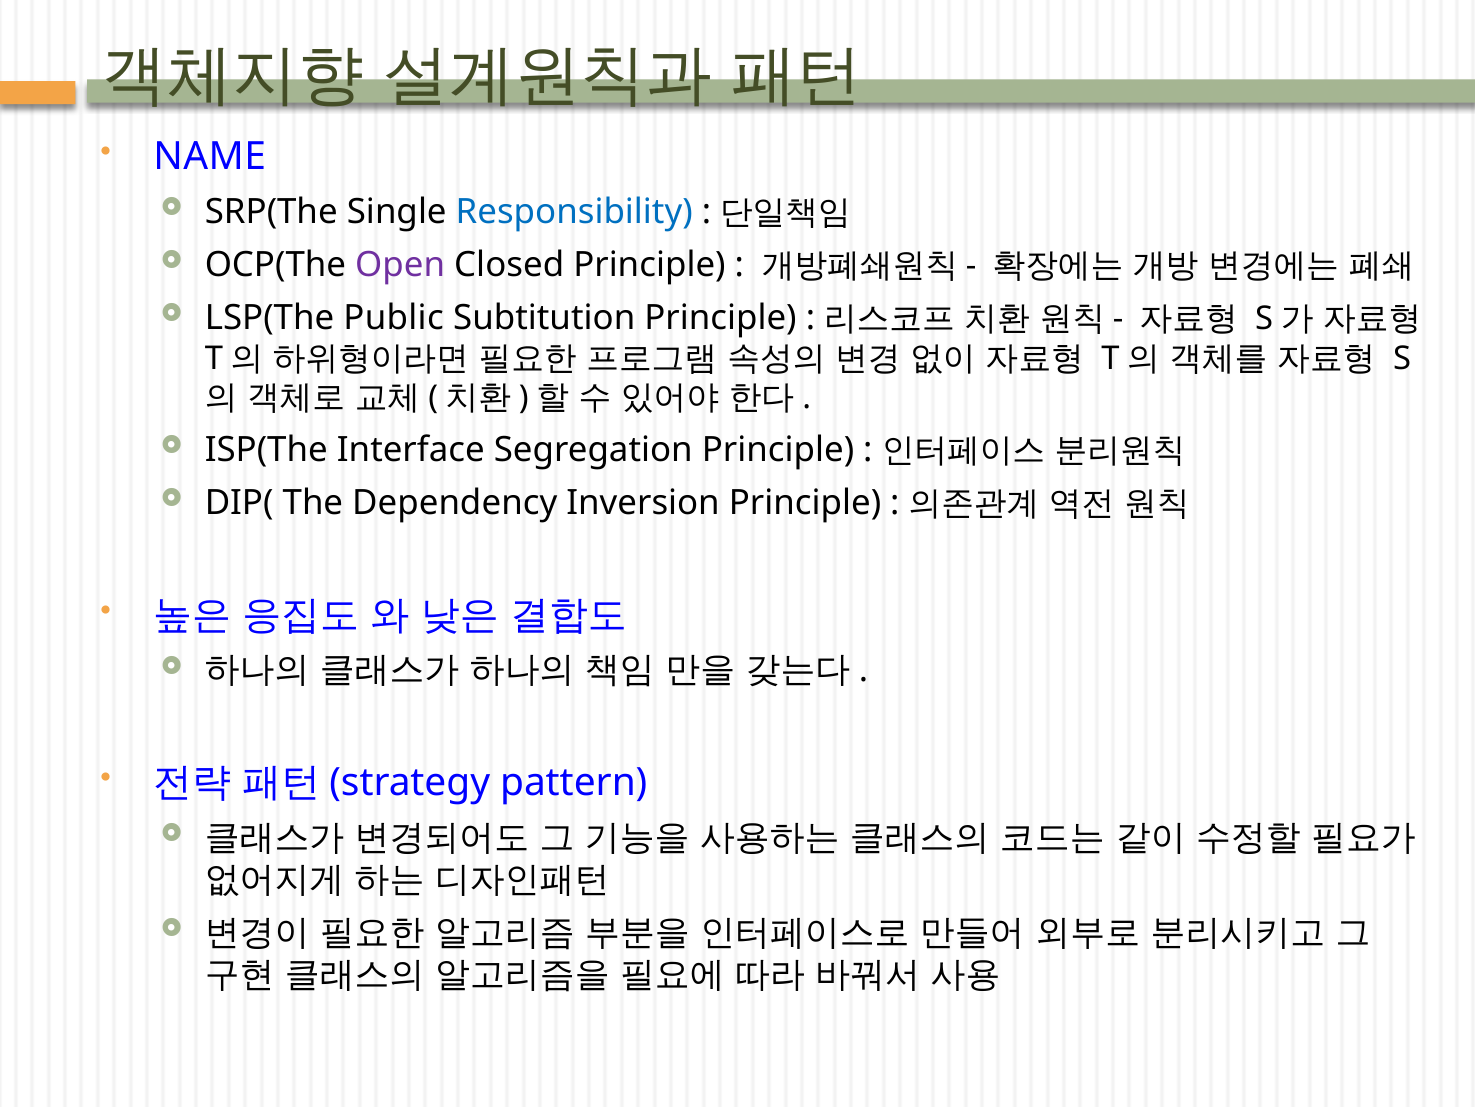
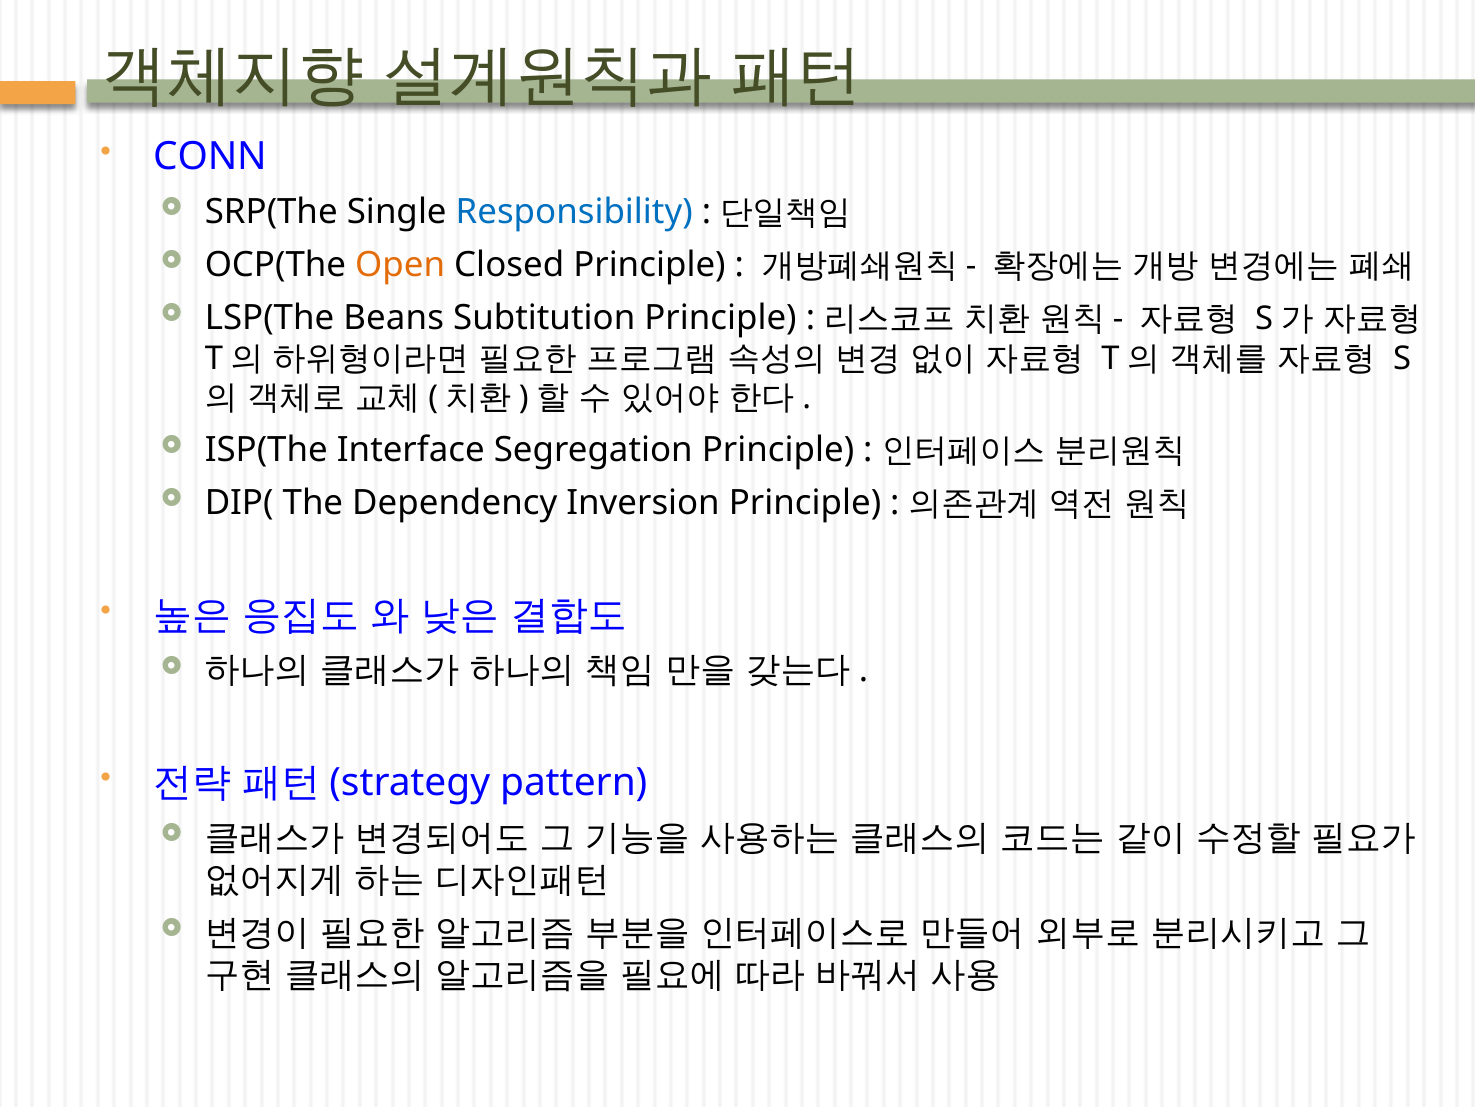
NAME: NAME -> CONN
Open colour: purple -> orange
Public: Public -> Beans
